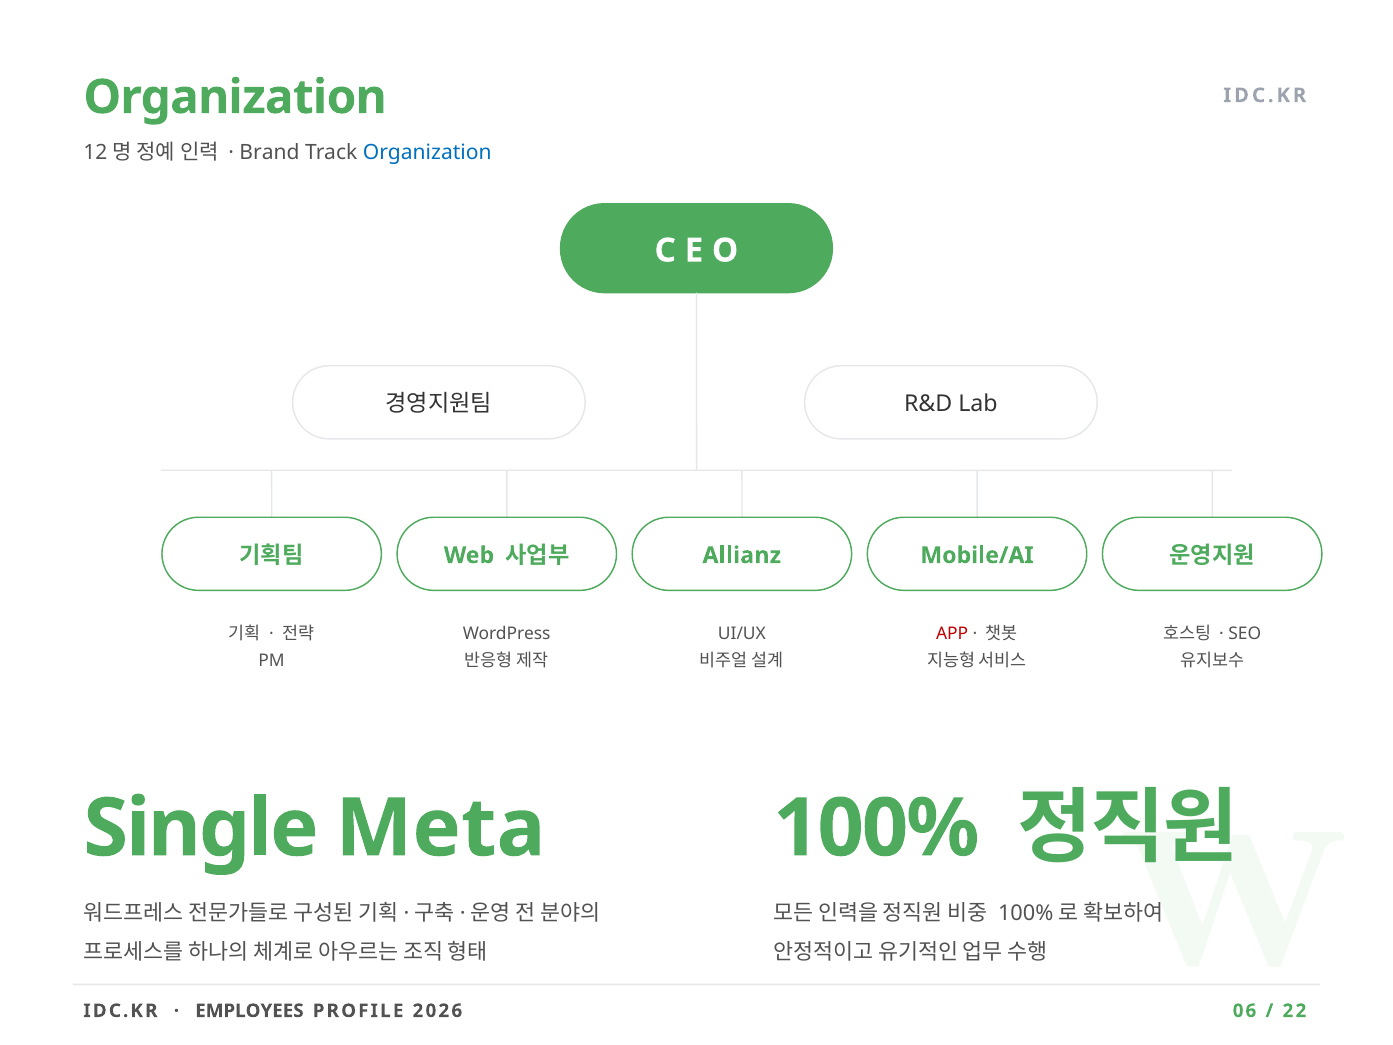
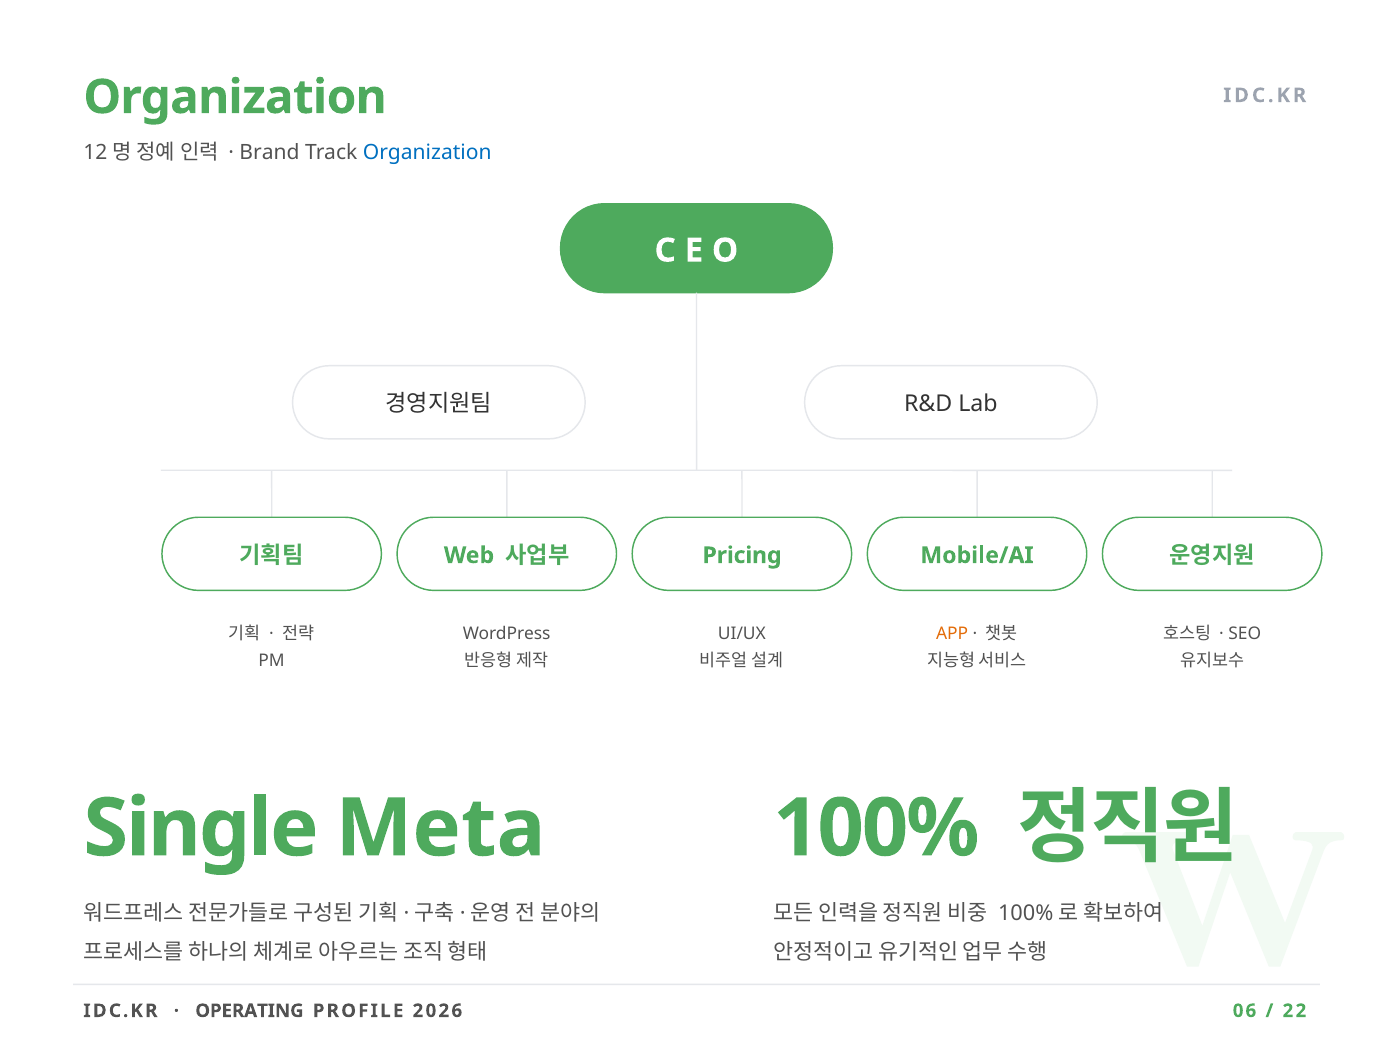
Allianz: Allianz -> Pricing
APP colour: red -> orange
EMPLOYEES: EMPLOYEES -> OPERATING
